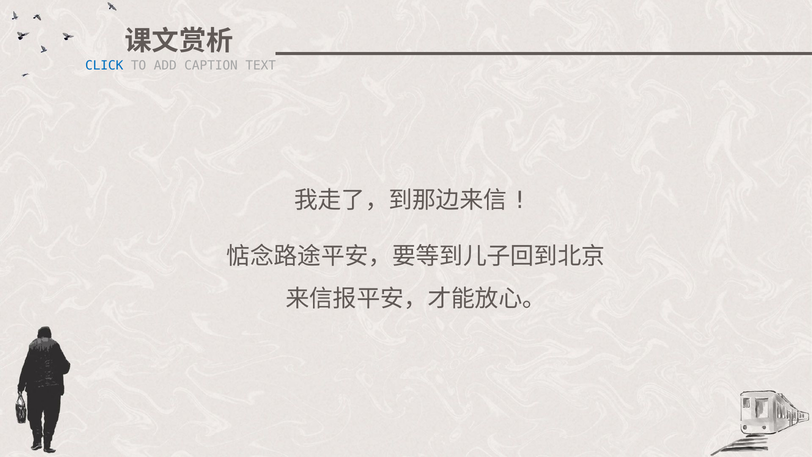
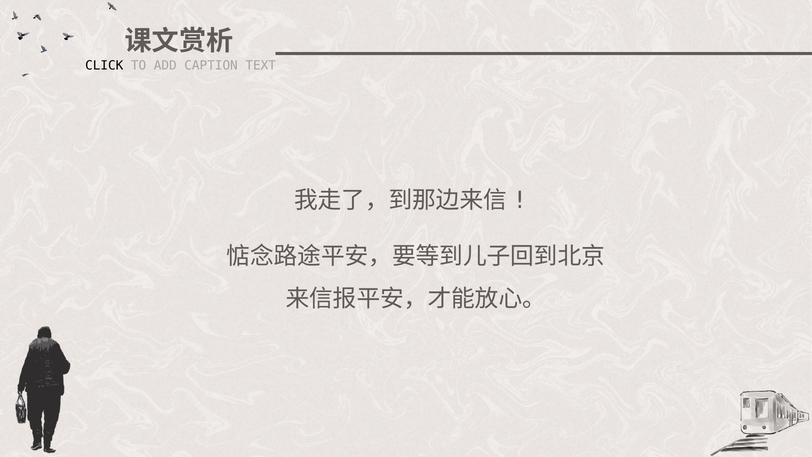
CLICK colour: blue -> black
